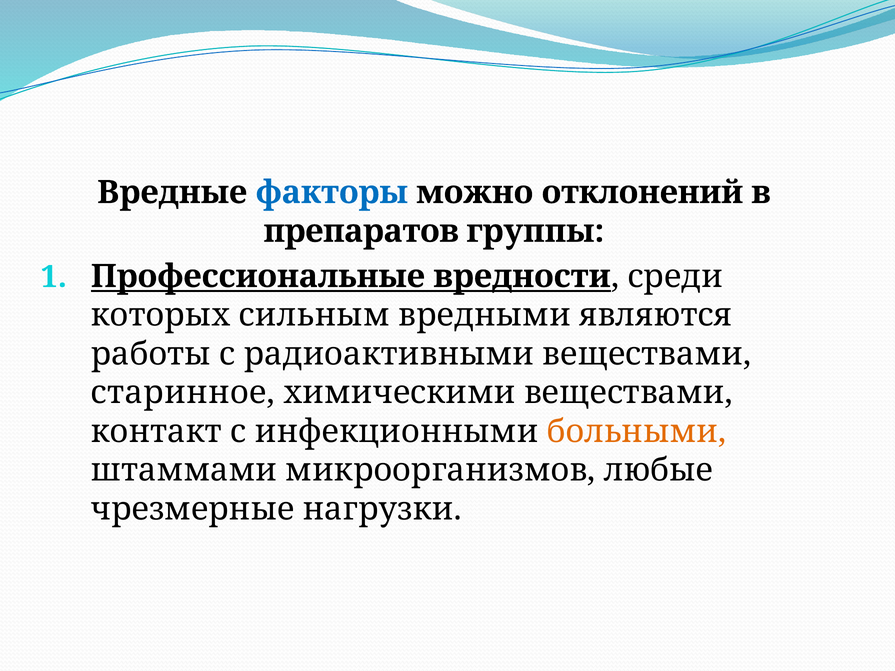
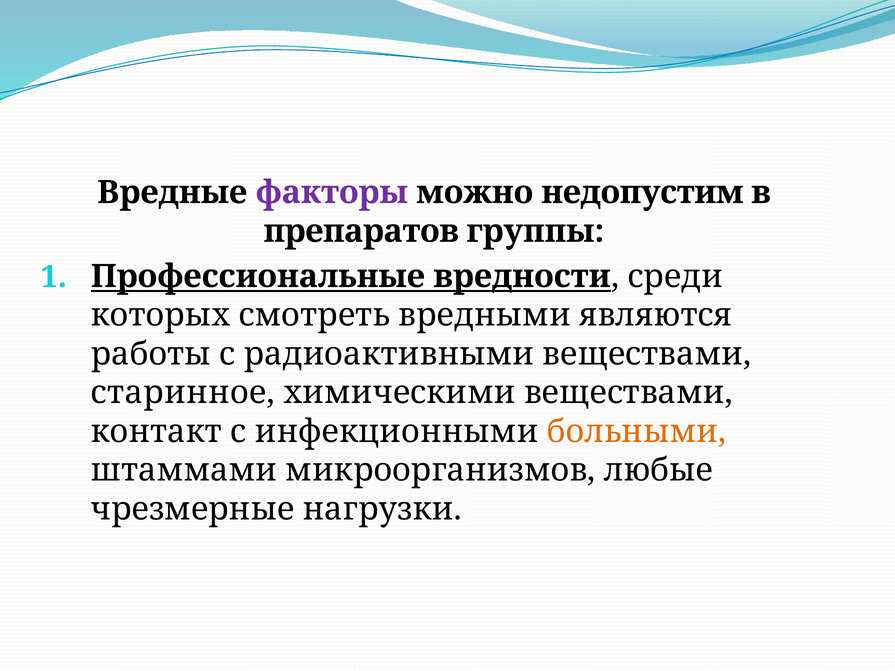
факторы colour: blue -> purple
отклонений: отклонений -> недопустим
сильным: сильным -> смотреть
